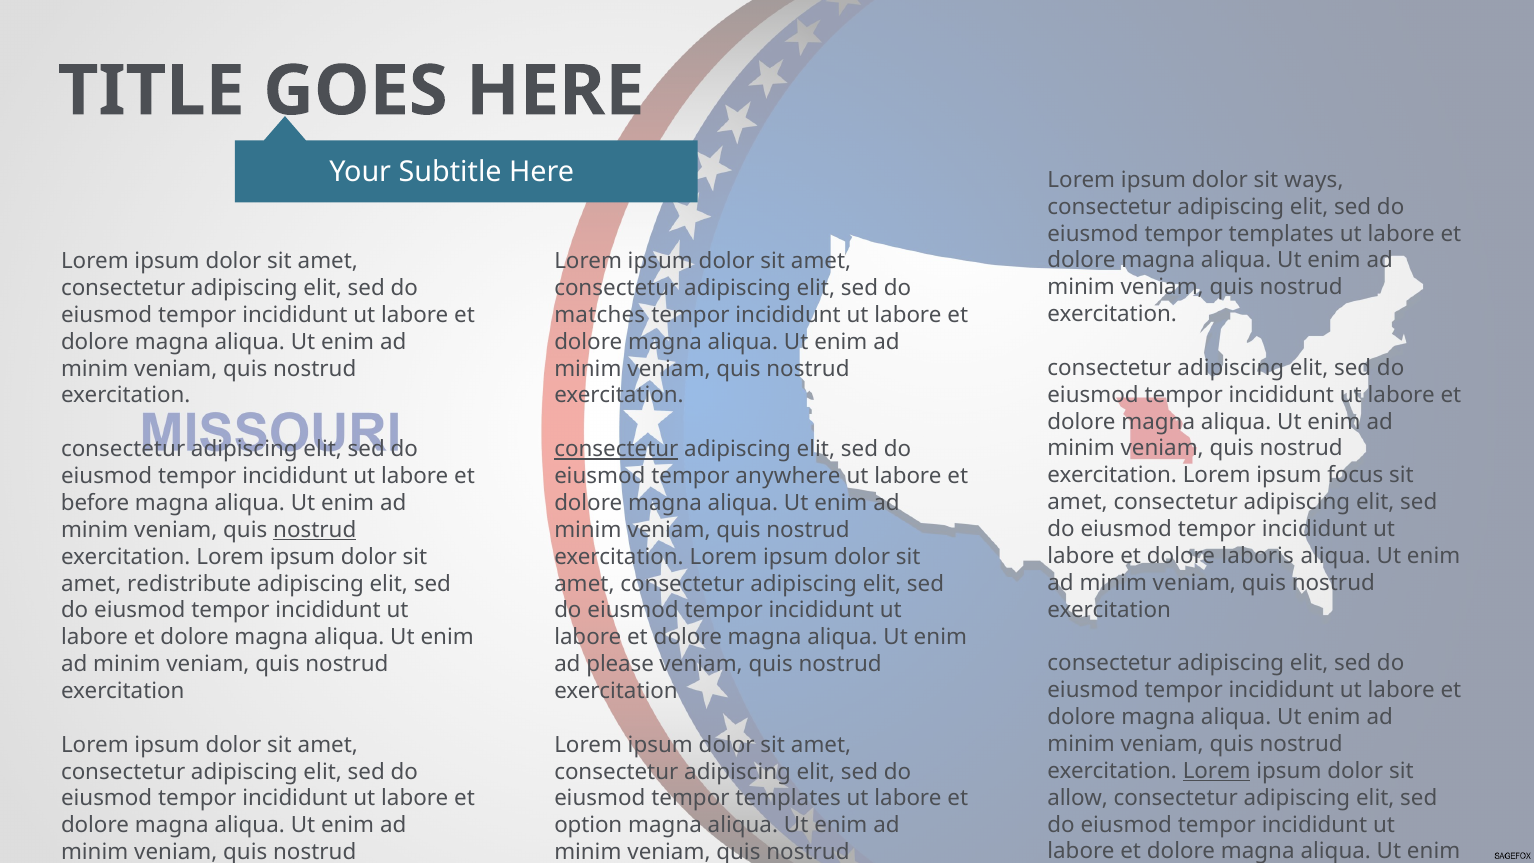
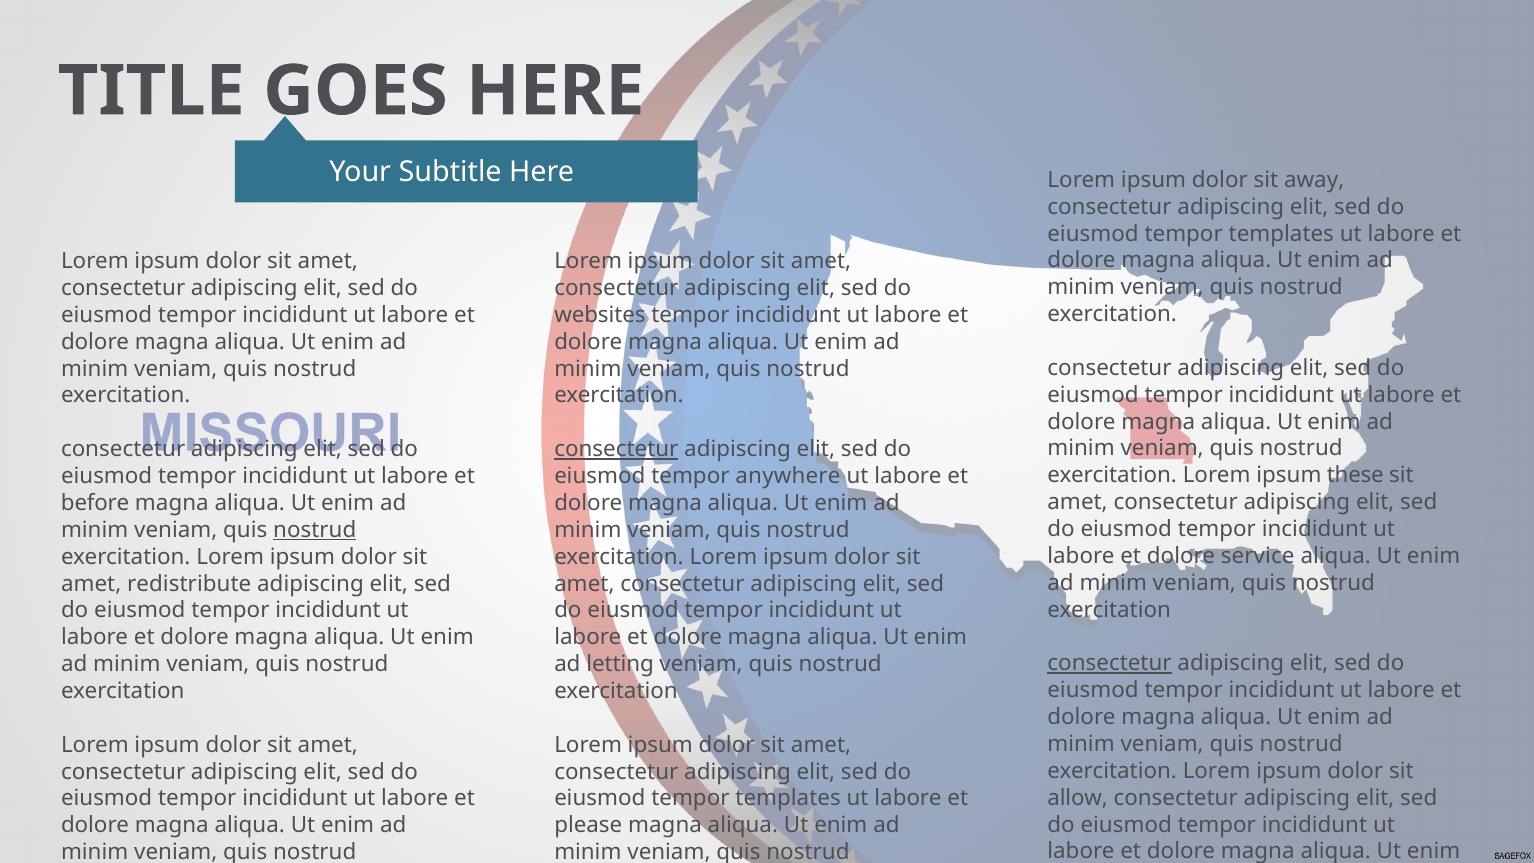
ways: ways -> away
matches: matches -> websites
focus: focus -> these
laboris: laboris -> service
consectetur at (1110, 663) underline: none -> present
please: please -> letting
Lorem at (1217, 771) underline: present -> none
option: option -> please
